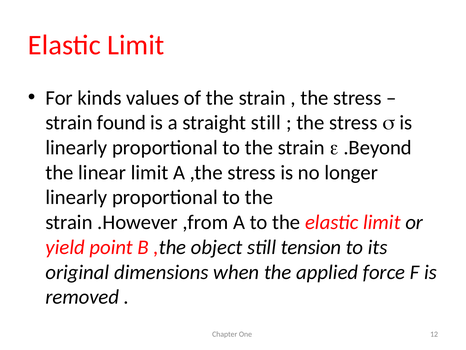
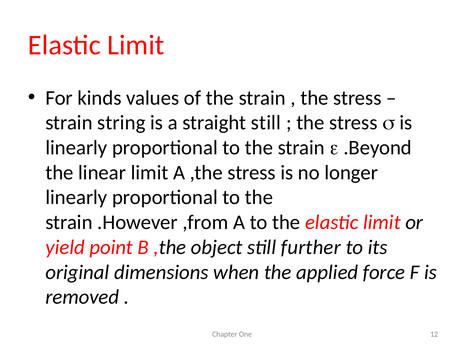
found: found -> string
tension: tension -> further
